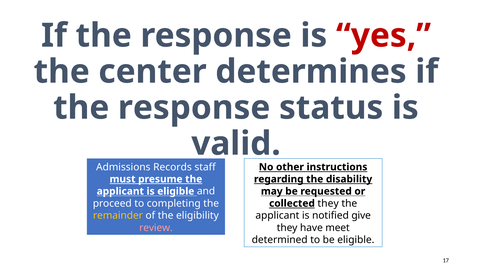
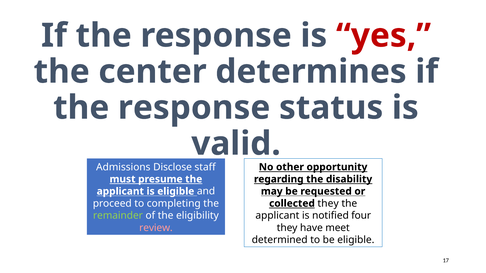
Records: Records -> Disclose
instructions: instructions -> opportunity
remainder colour: yellow -> light green
give: give -> four
